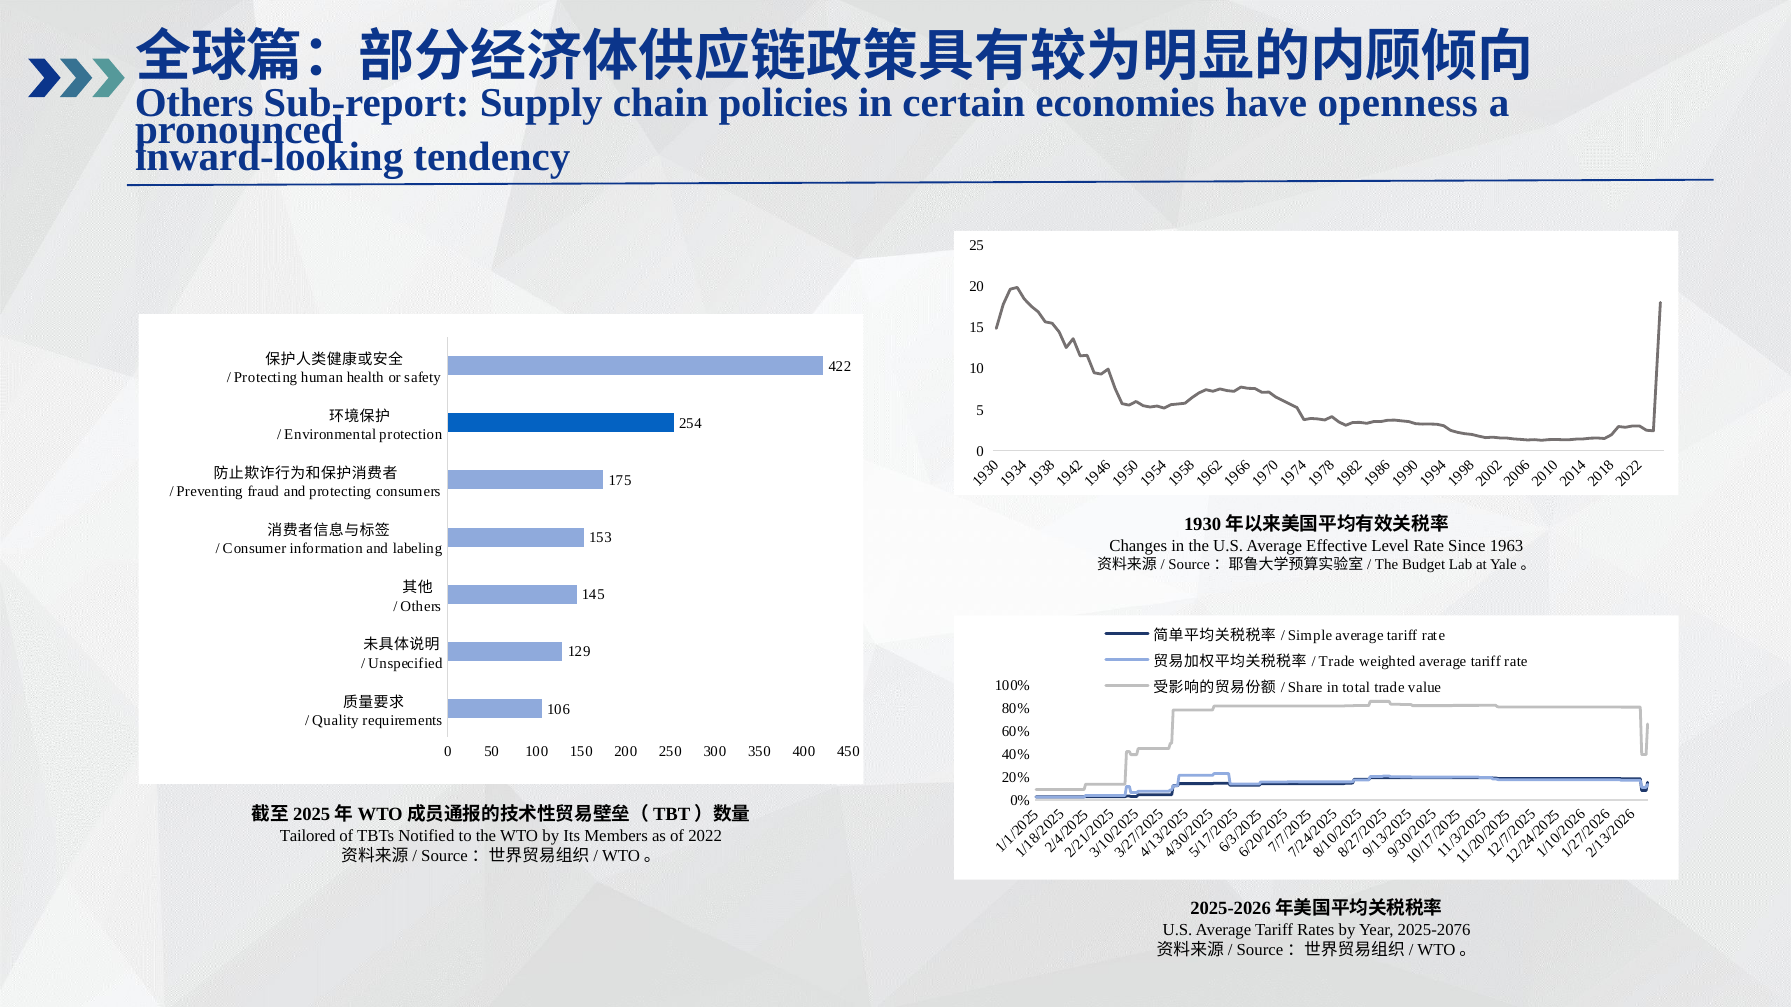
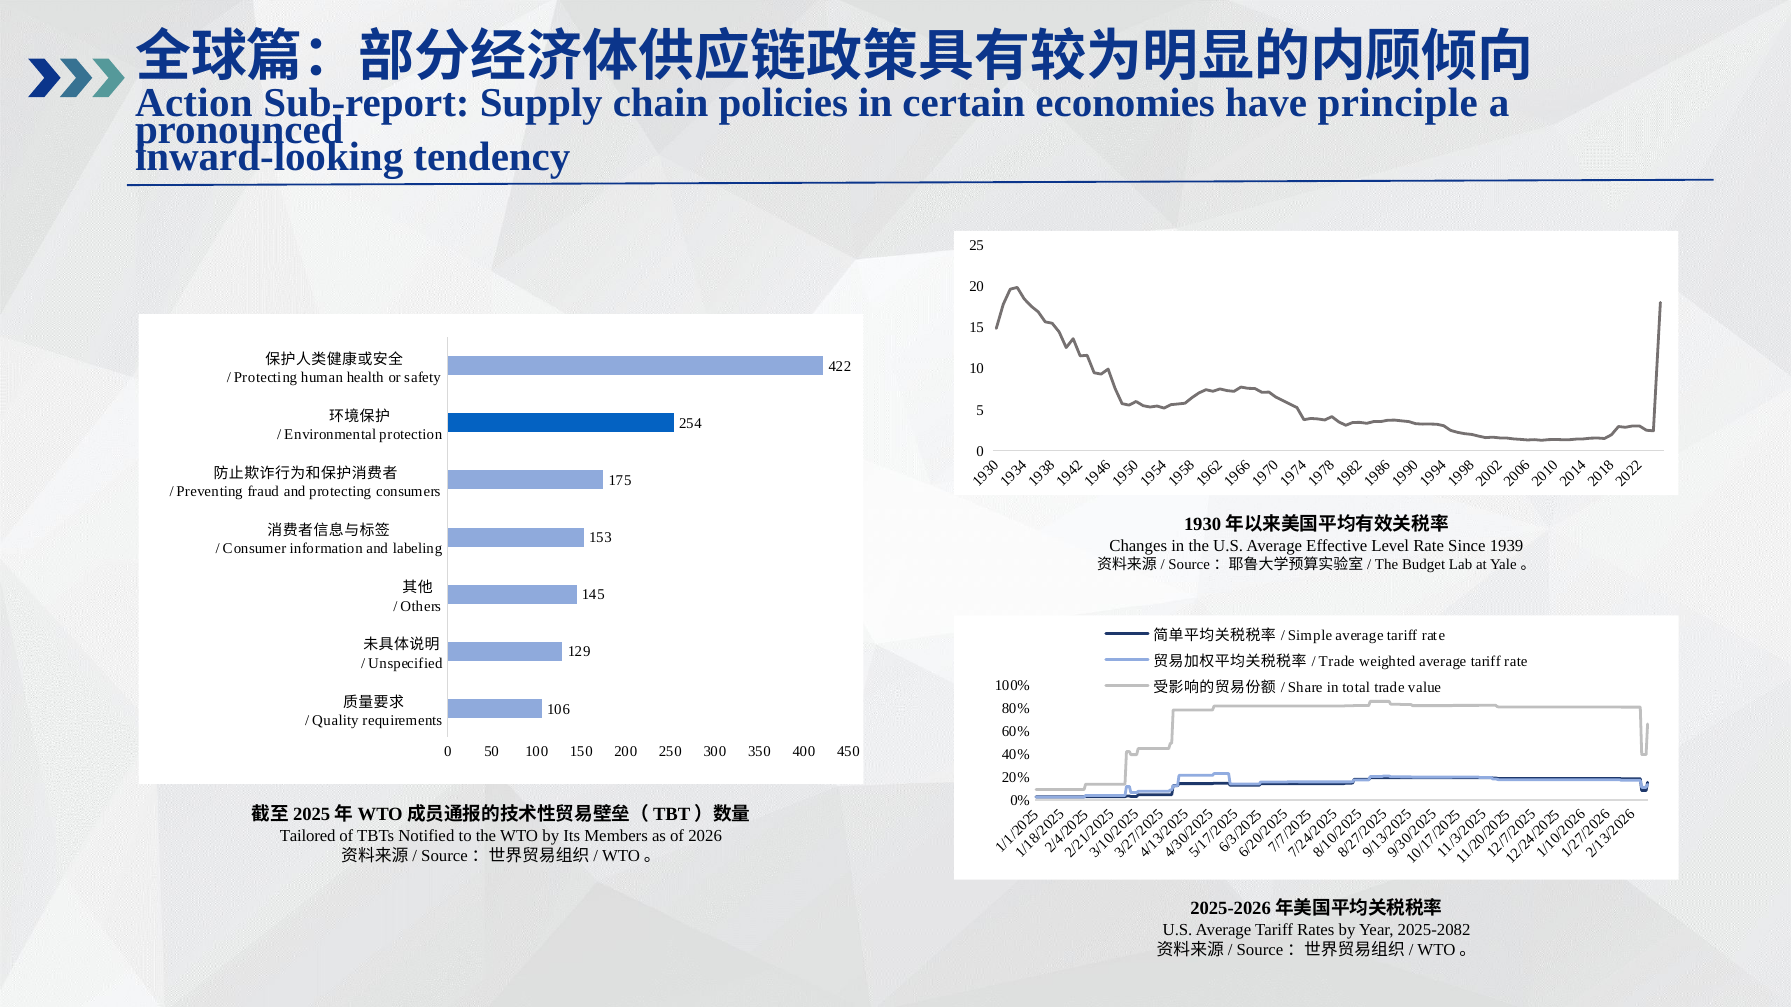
Others at (194, 103): Others -> Action
openness: openness -> principle
1963: 1963 -> 1939
2022: 2022 -> 2026
2025-2076: 2025-2076 -> 2025-2082
